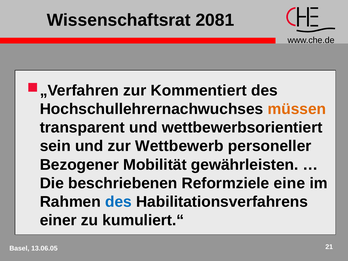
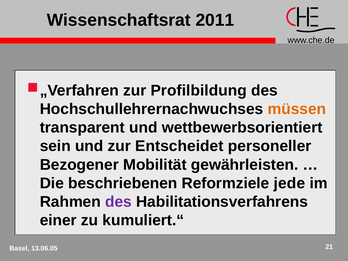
2081: 2081 -> 2011
Kommentiert: Kommentiert -> Profilbildung
Wettbewerb: Wettbewerb -> Entscheidet
eine: eine -> jede
des at (118, 202) colour: blue -> purple
